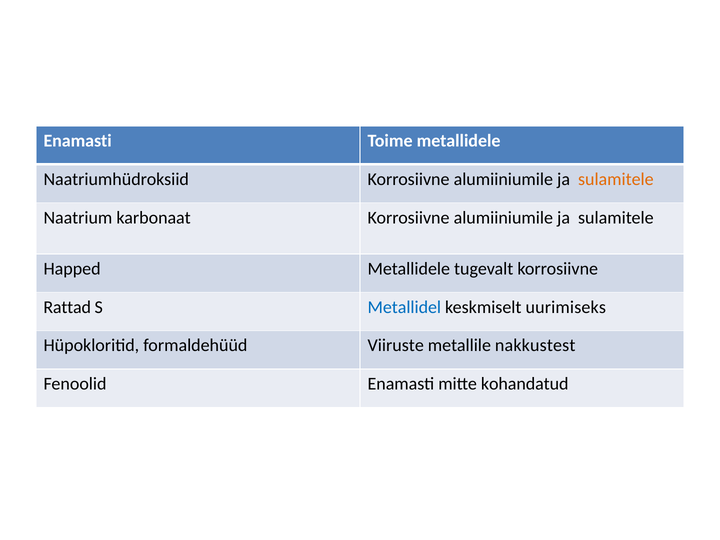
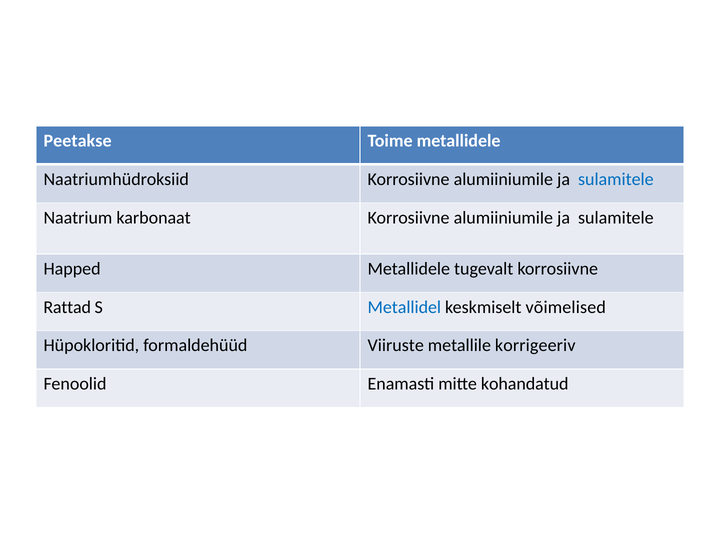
Enamasti at (78, 141): Enamasti -> Peetakse
sulamitele at (616, 179) colour: orange -> blue
uurimiseks: uurimiseks -> võimelised
nakkustest: nakkustest -> korrigeeriv
